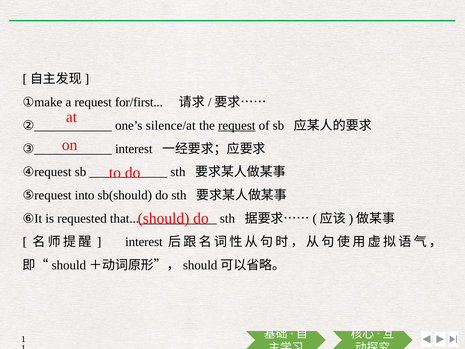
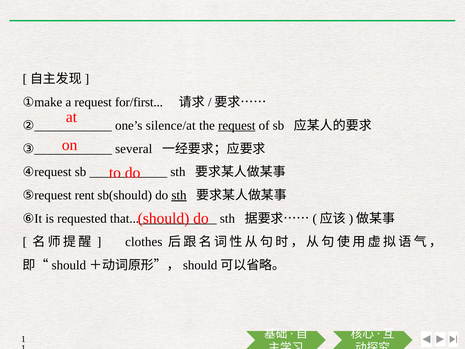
interest at (134, 149): interest -> several
into: into -> rent
sth at (179, 195) underline: none -> present
interest at (144, 242): interest -> clothes
